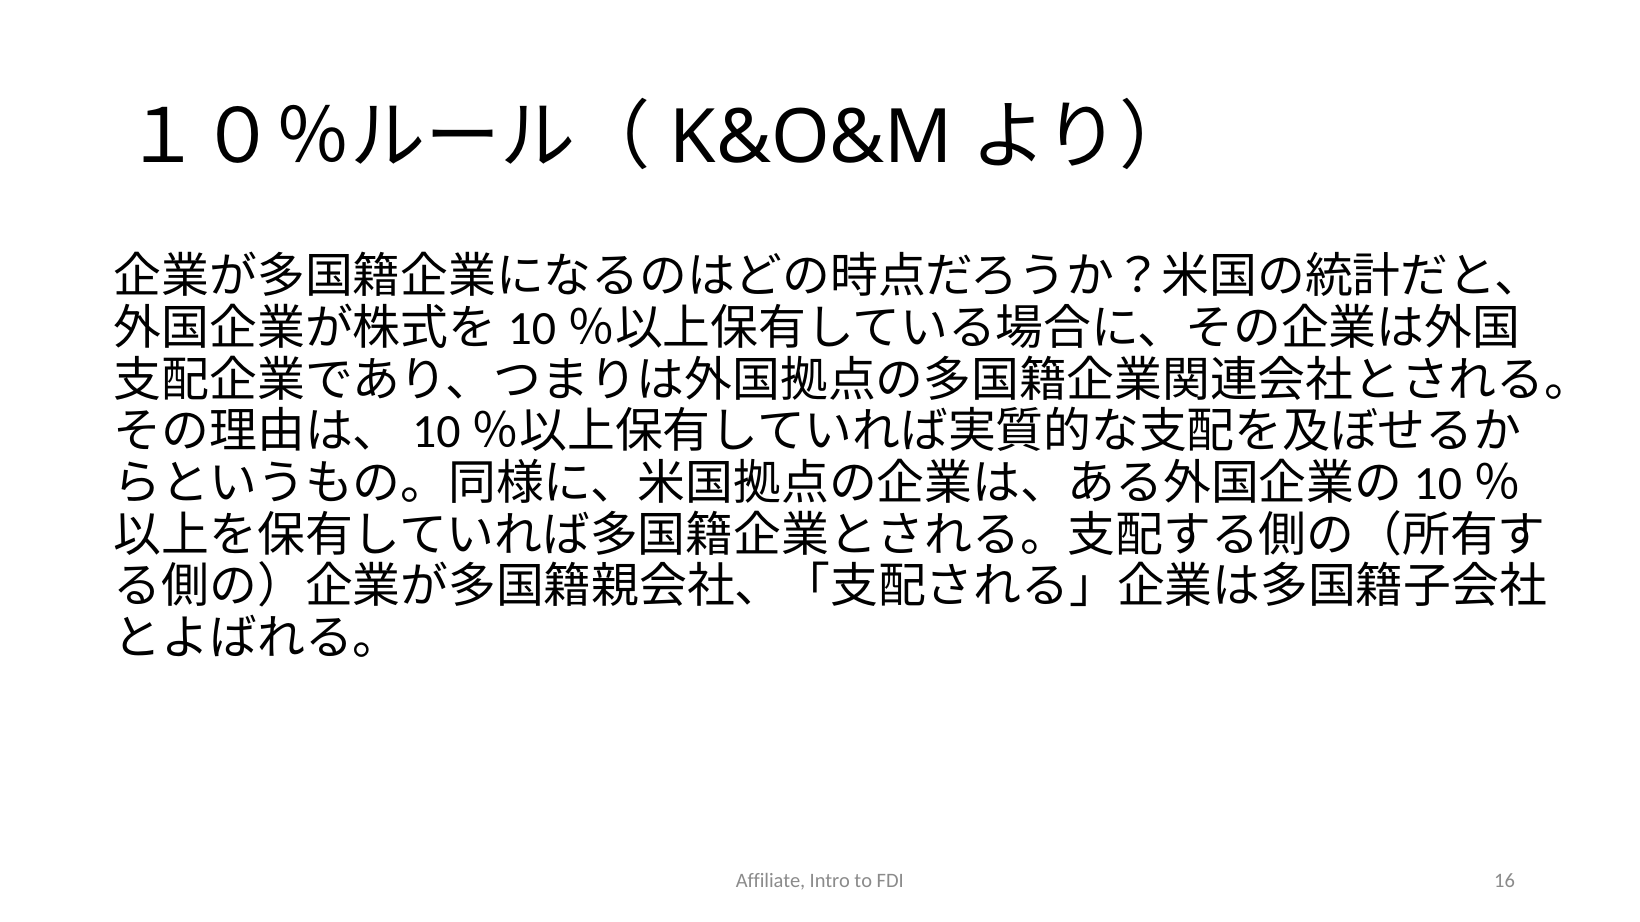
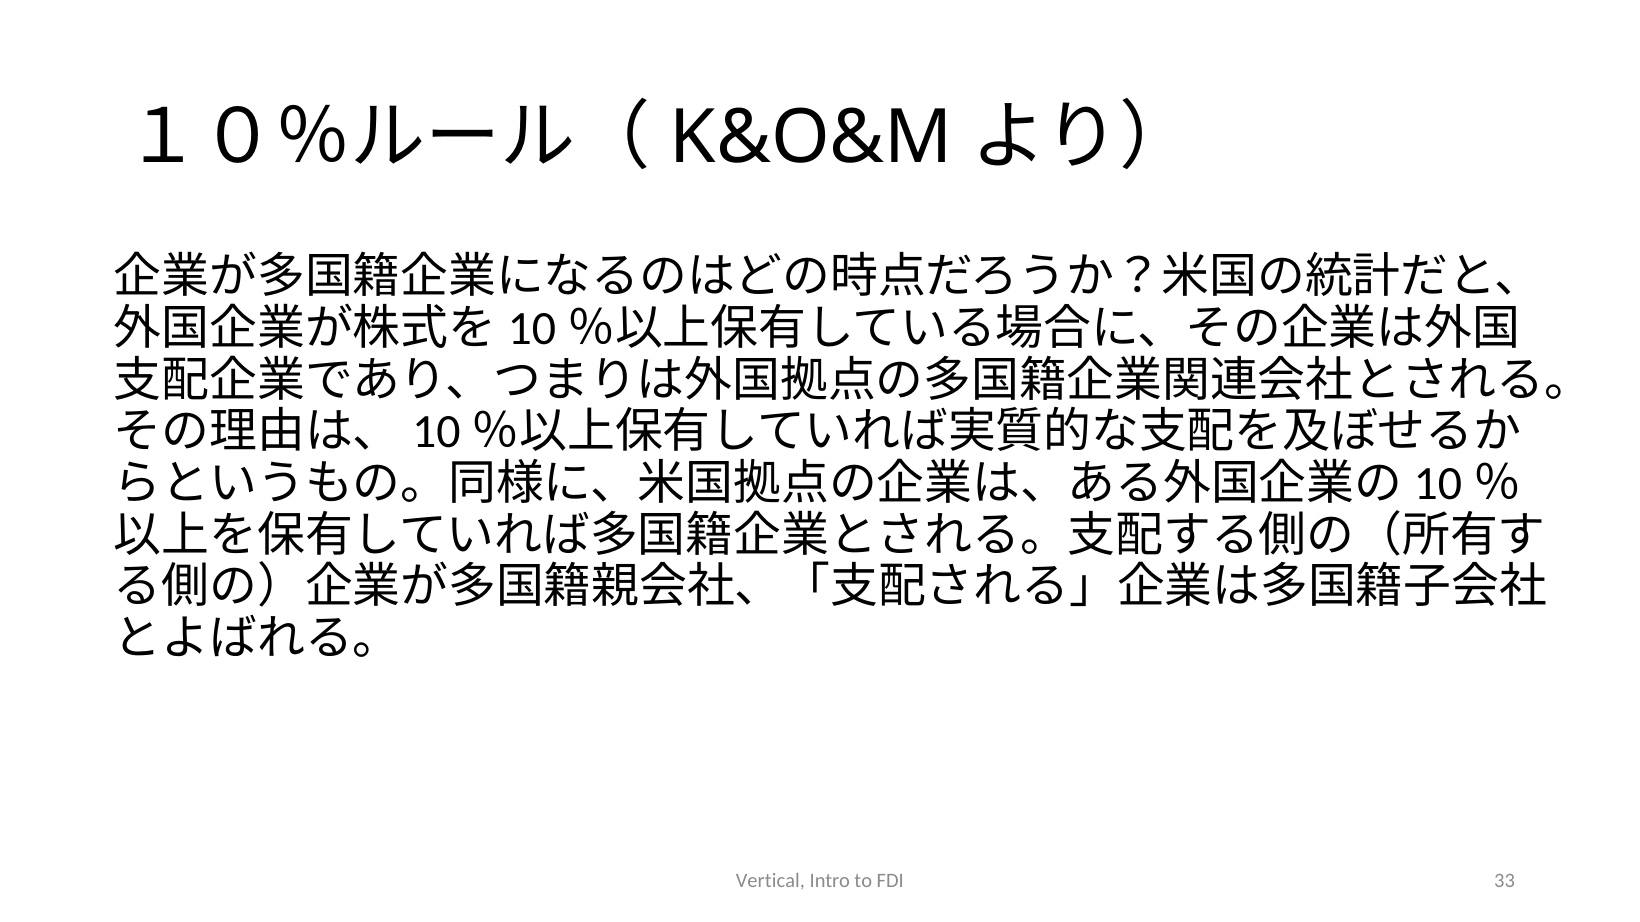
Affiliate: Affiliate -> Vertical
16: 16 -> 33
